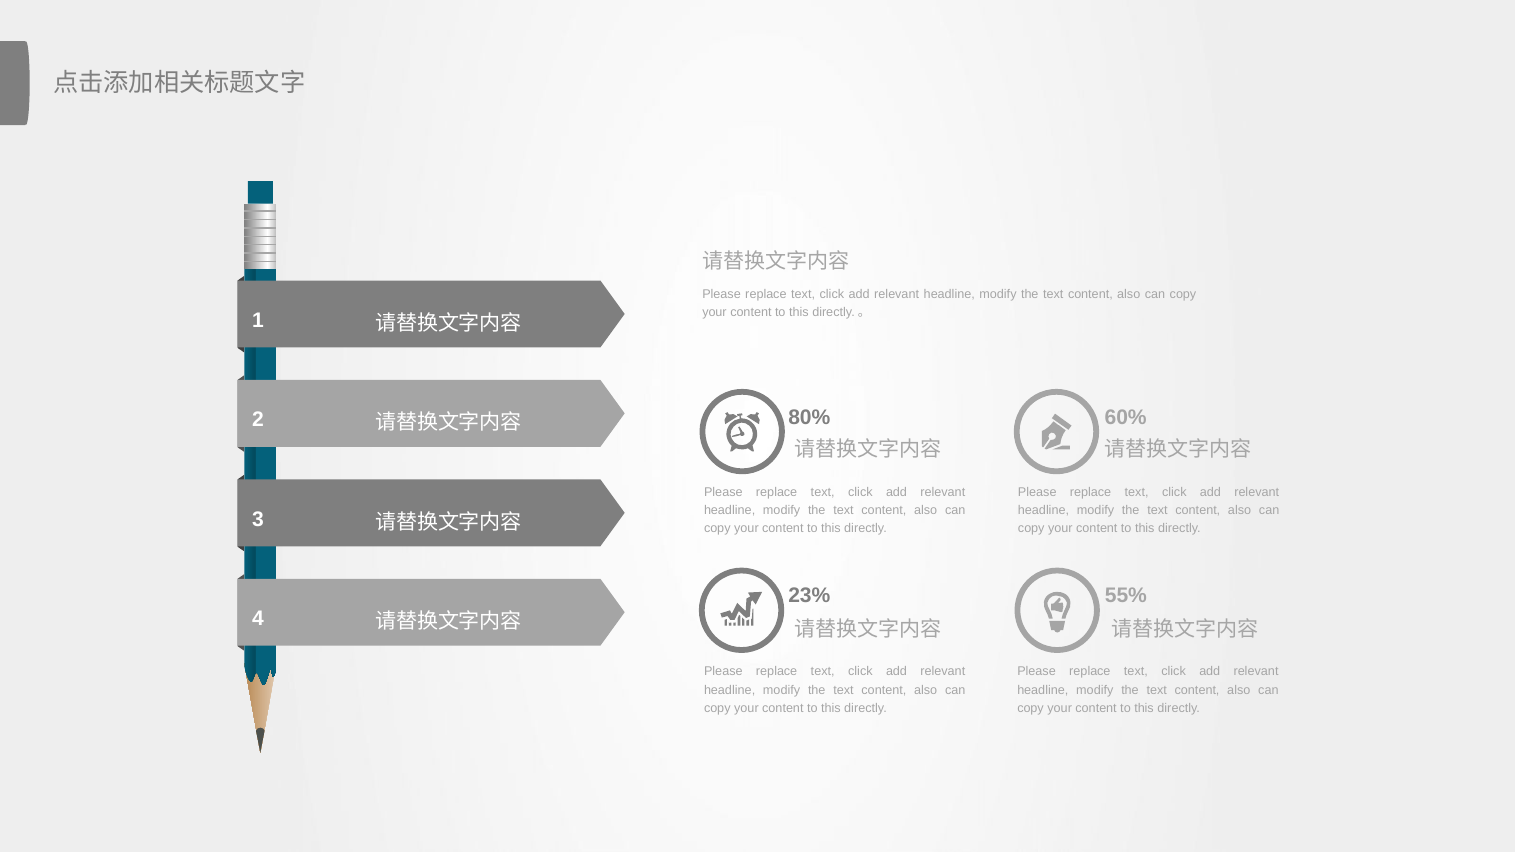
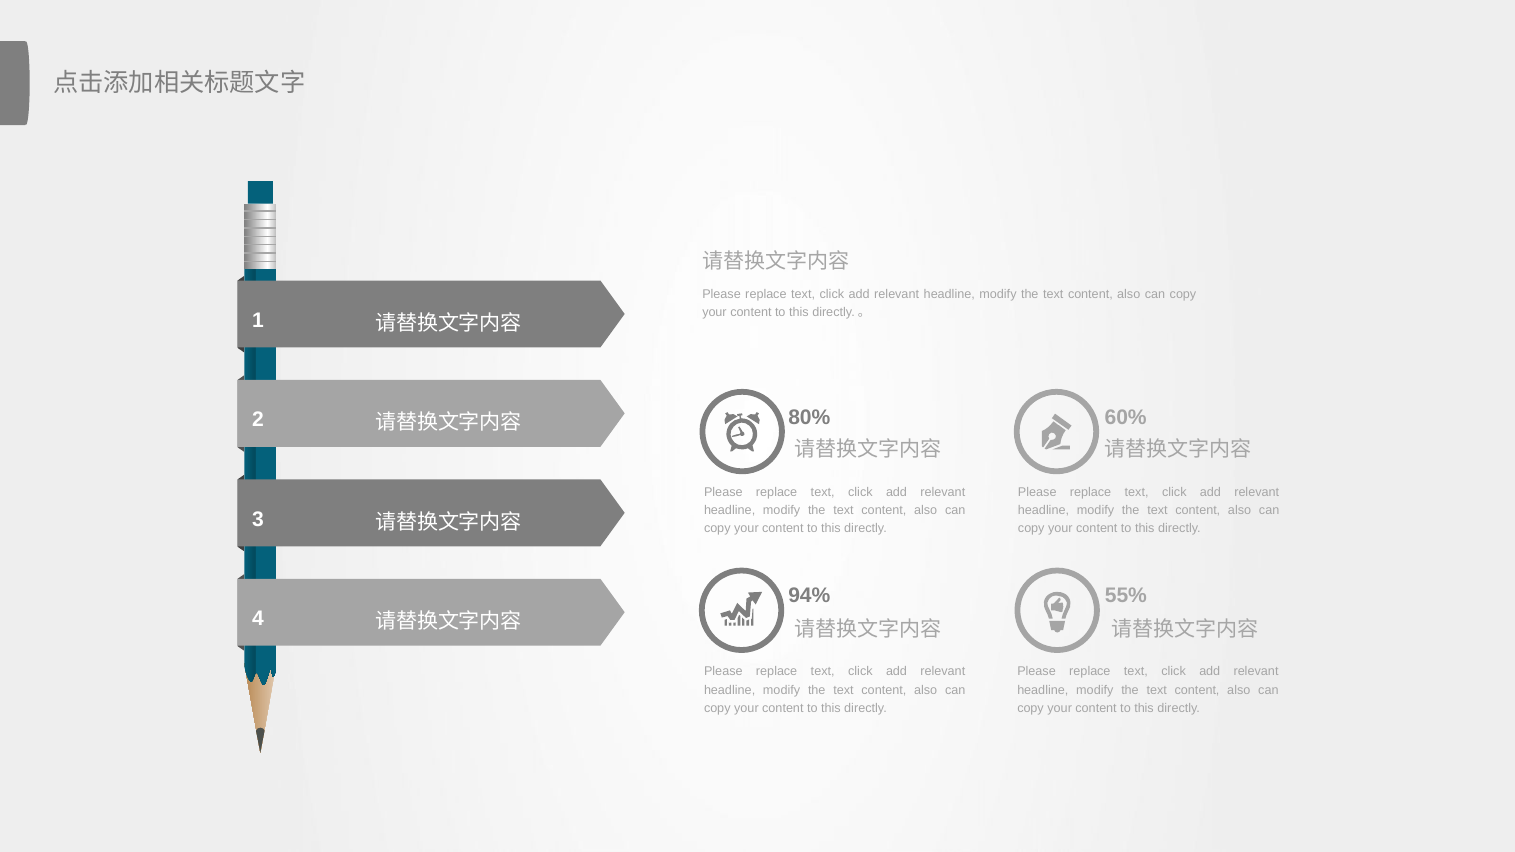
23%: 23% -> 94%
